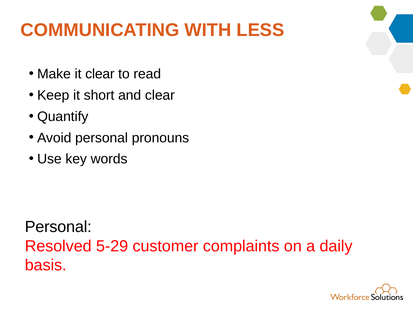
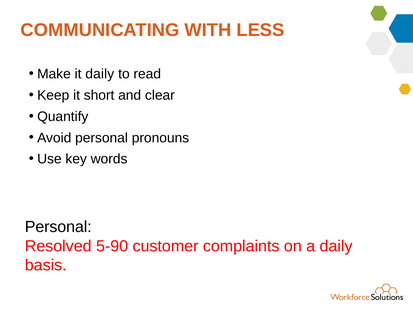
it clear: clear -> daily
5-29: 5-29 -> 5-90
